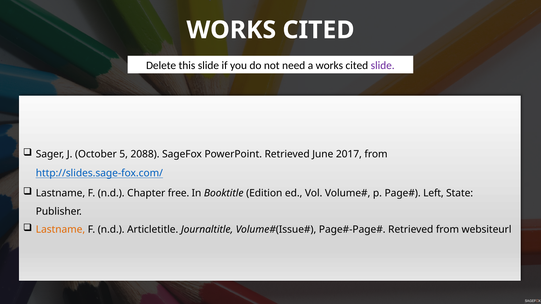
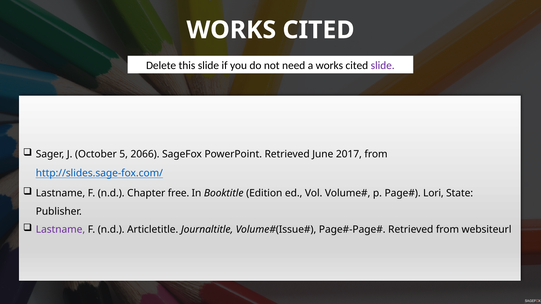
2088: 2088 -> 2066
Left: Left -> Lori
Lastname at (60, 230) colour: orange -> purple
